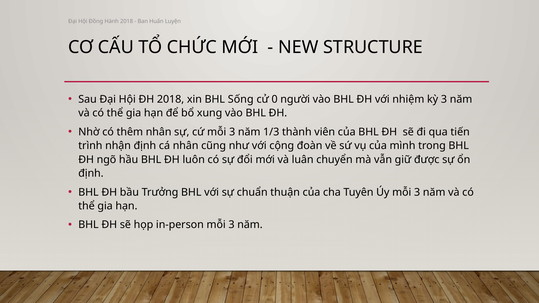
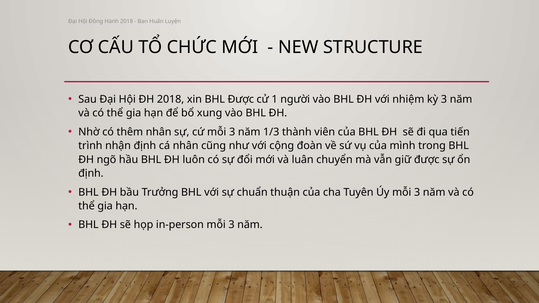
BHL Sống: Sống -> Được
0: 0 -> 1
